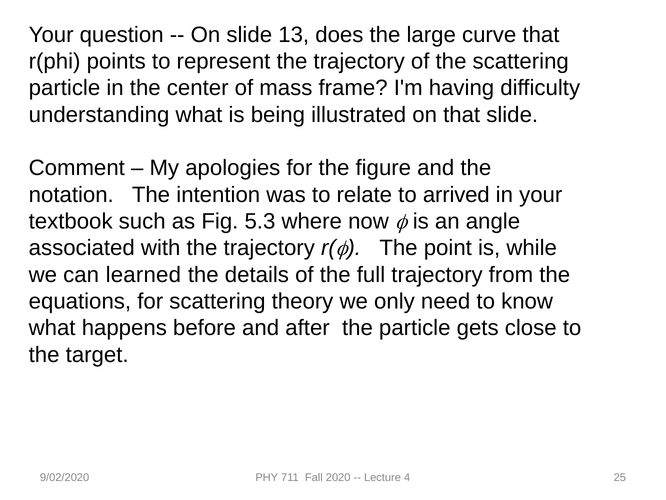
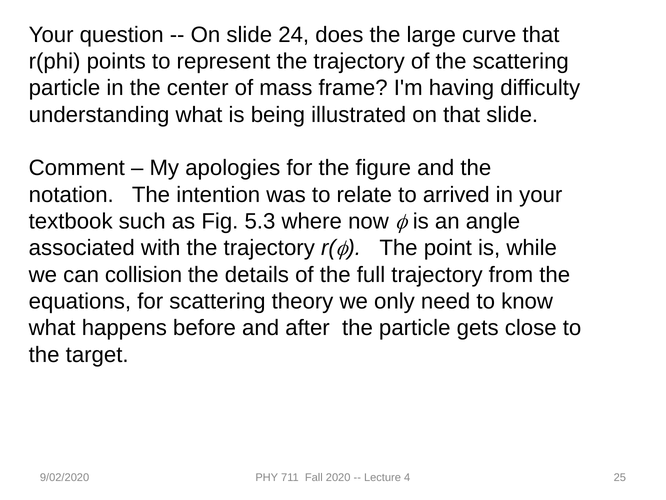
13: 13 -> 24
learned: learned -> collision
